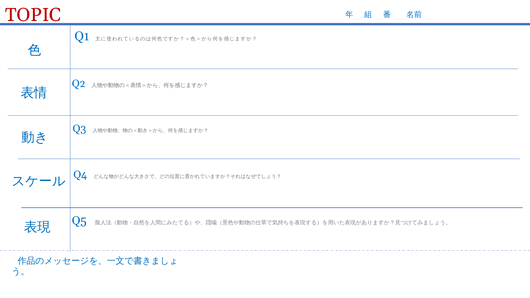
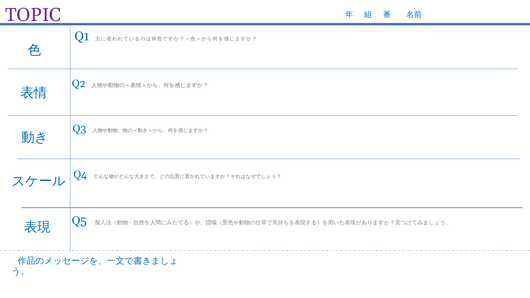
TOPIC colour: red -> purple
